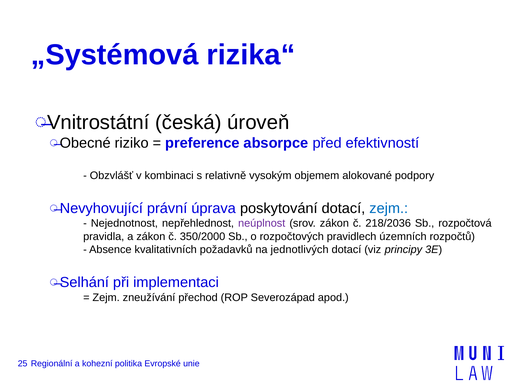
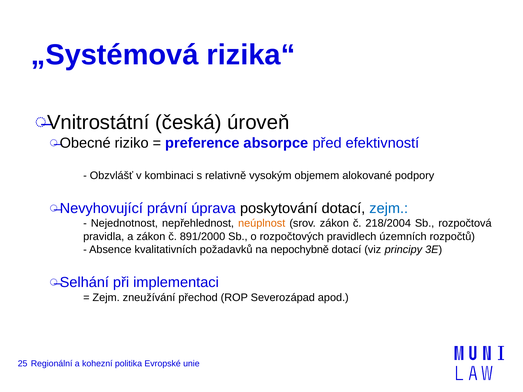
neúplnost colour: purple -> orange
218/2036: 218/2036 -> 218/2004
350/2000: 350/2000 -> 891/2000
jednotlivých: jednotlivých -> nepochybně
